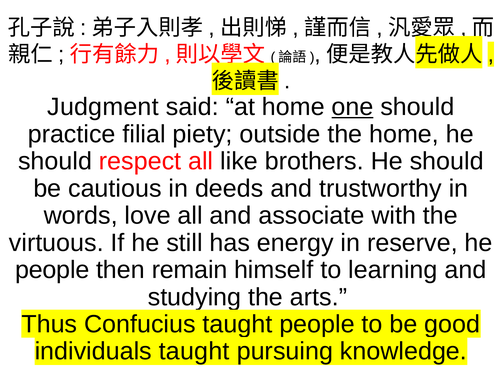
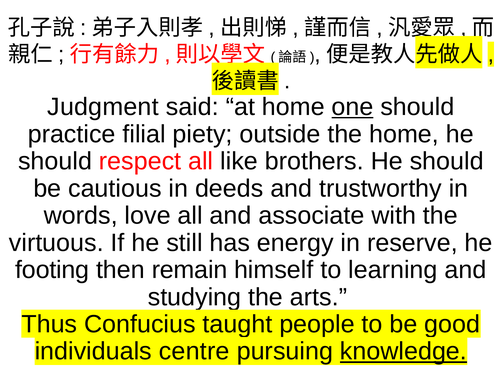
people at (52, 270): people -> footing
individuals taught: taught -> centre
knowledge underline: none -> present
